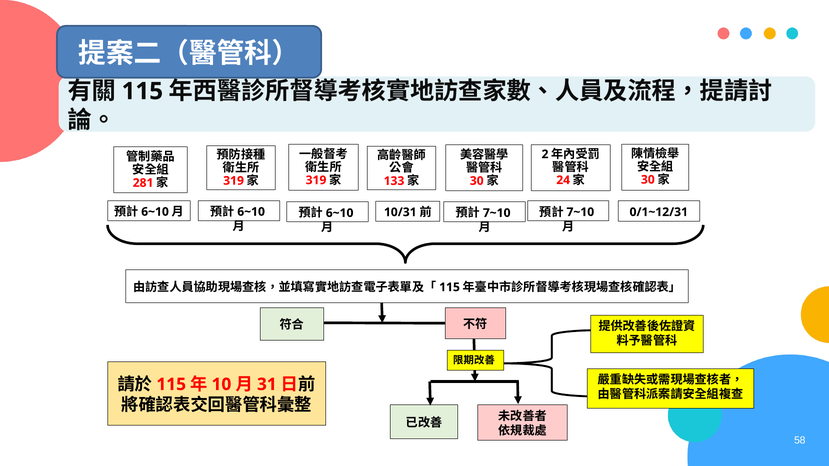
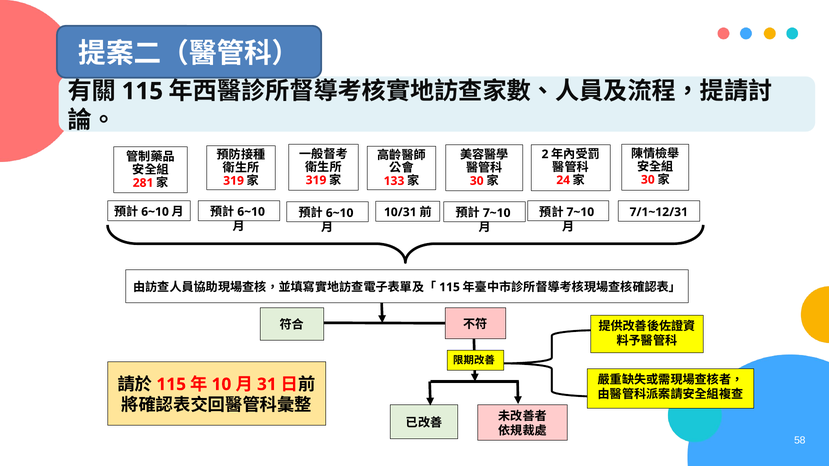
0/1~12/31: 0/1~12/31 -> 7/1~12/31
